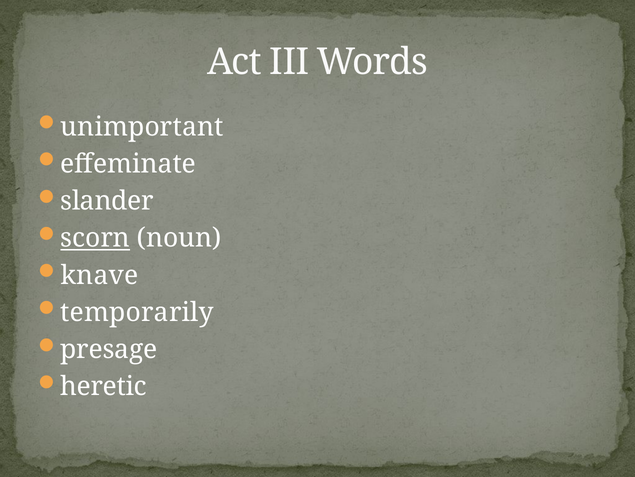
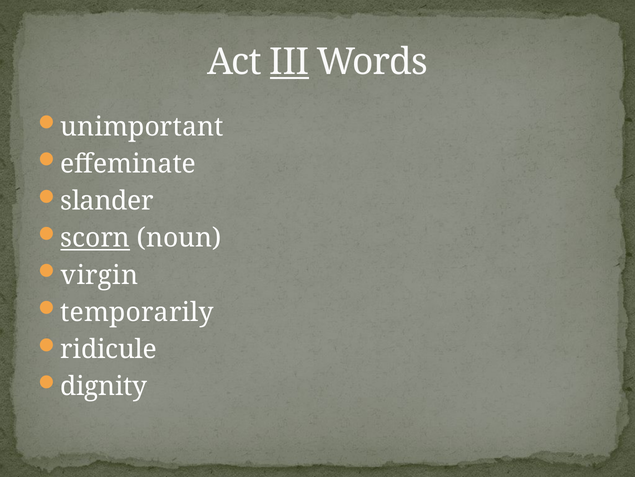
III underline: none -> present
knave: knave -> virgin
presage: presage -> ridicule
heretic: heretic -> dignity
